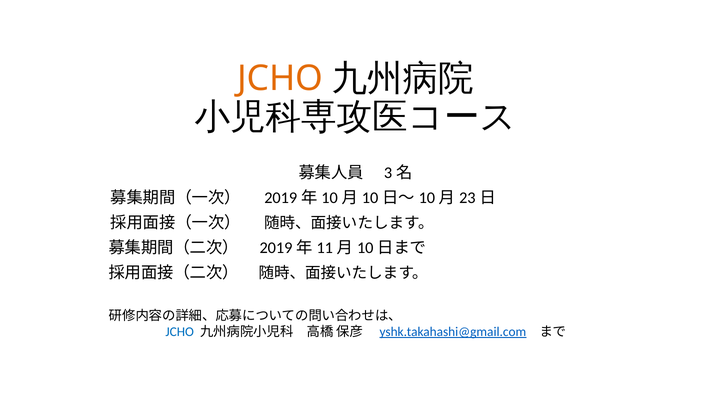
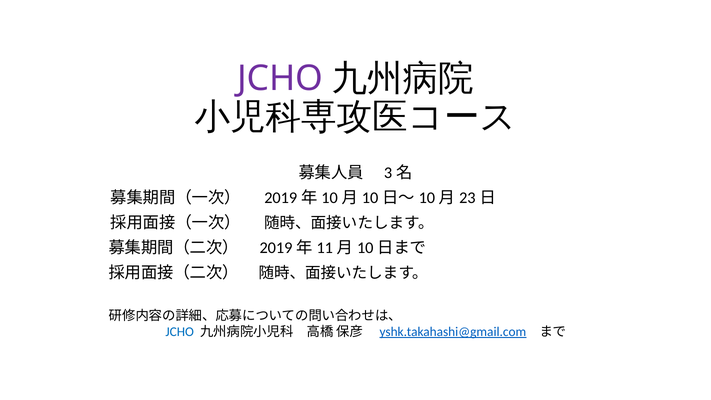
JCHO at (280, 79) colour: orange -> purple
